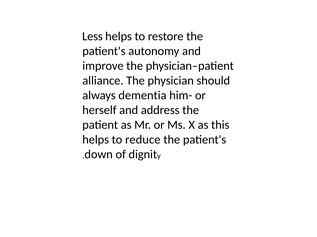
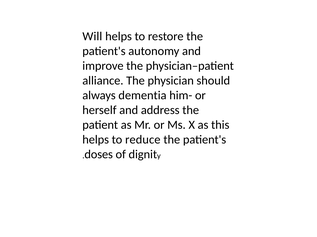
Less: Less -> Will
down: down -> doses
